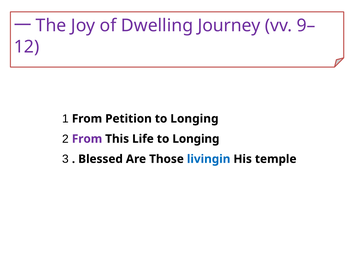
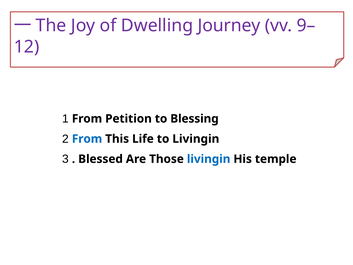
Petition to Longing: Longing -> Blessing
From at (87, 139) colour: purple -> blue
Life to Longing: Longing -> Livingin
